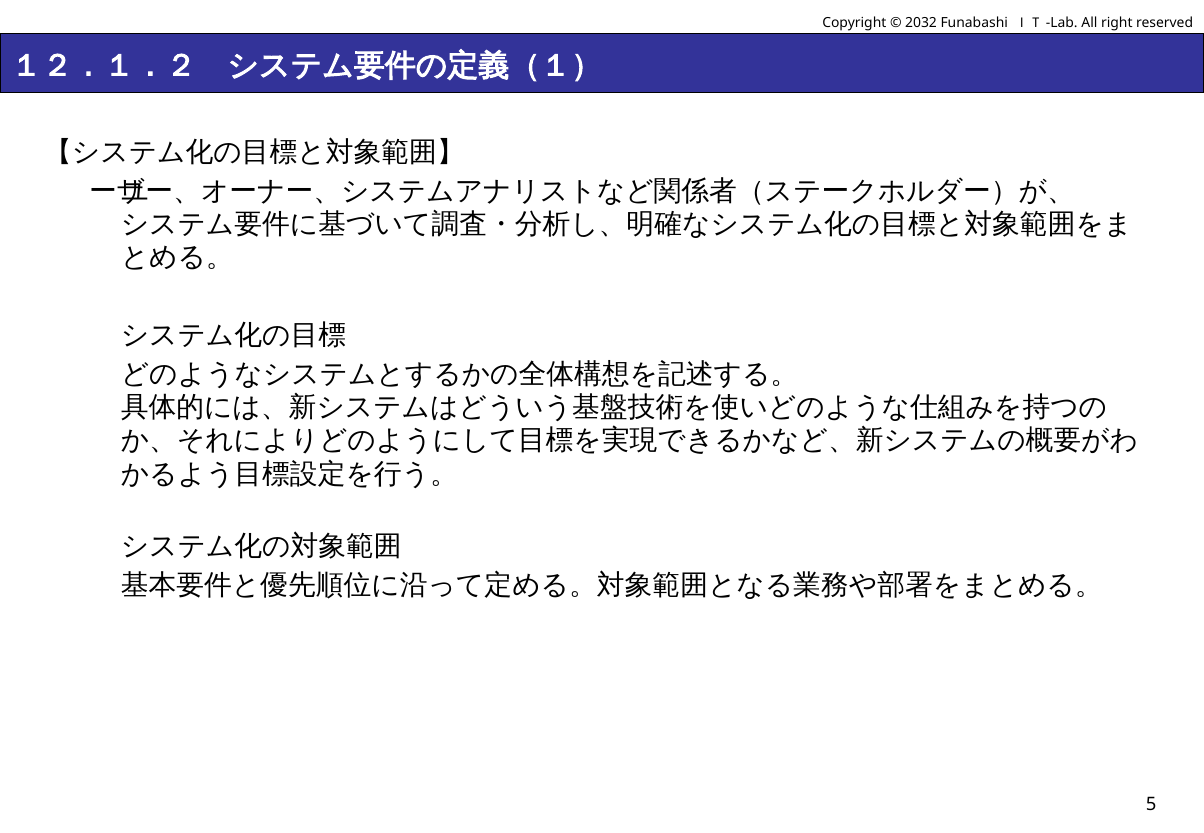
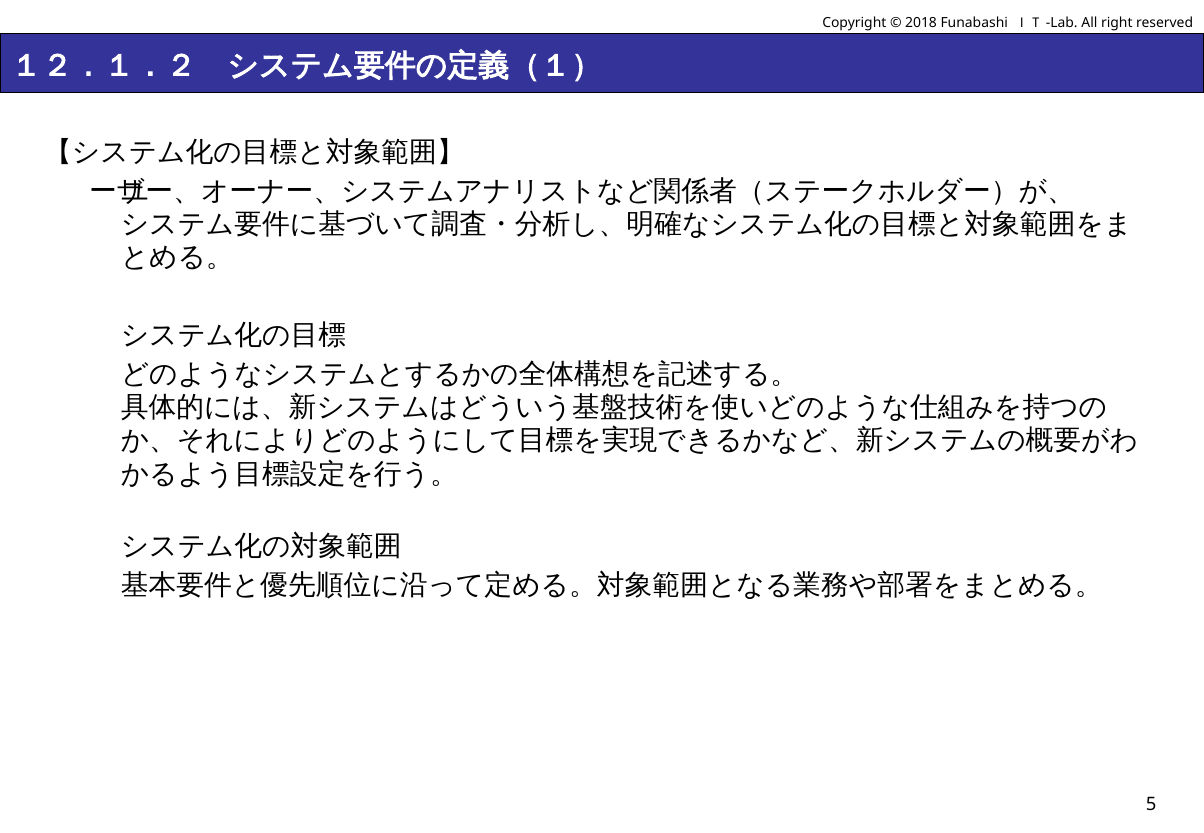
2032: 2032 -> 2018
